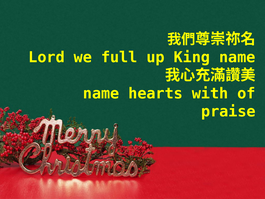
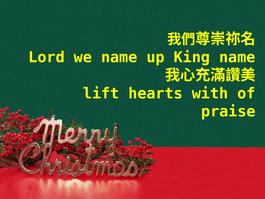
we full: full -> name
name at (101, 93): name -> lift
